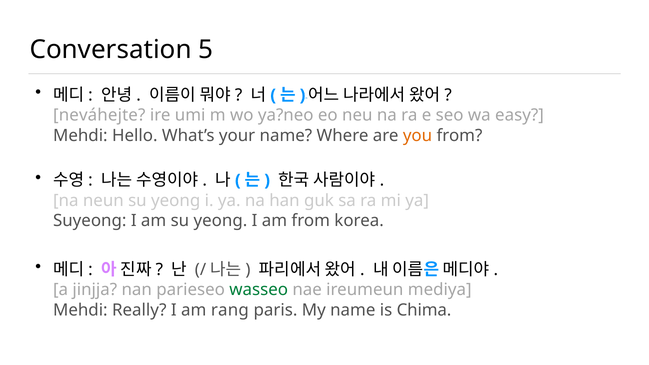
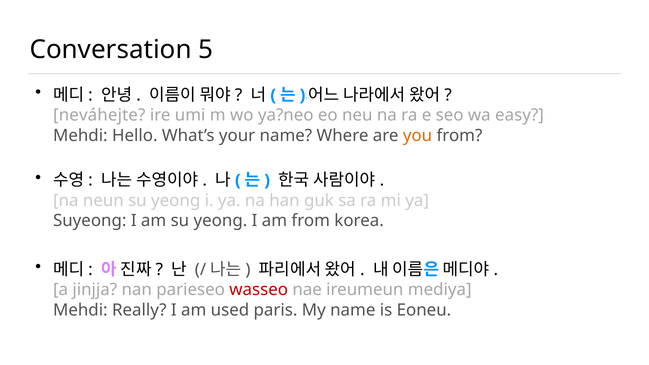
wasseo colour: green -> red
rang: rang -> used
Chima: Chima -> Eoneu
